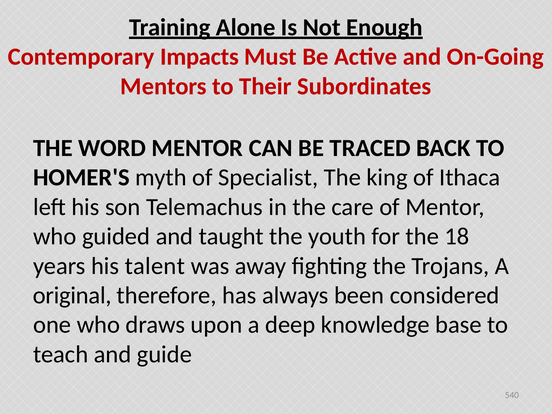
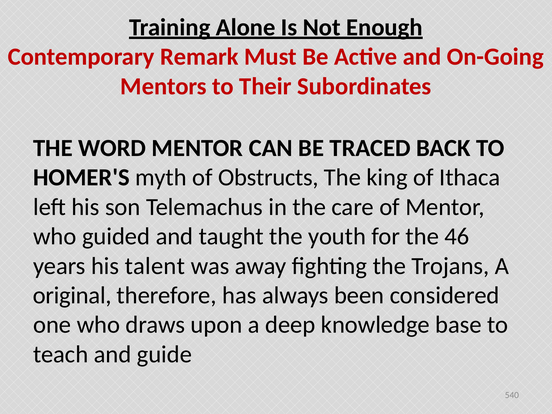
Impacts: Impacts -> Remark
Specialist: Specialist -> Obstructs
18: 18 -> 46
